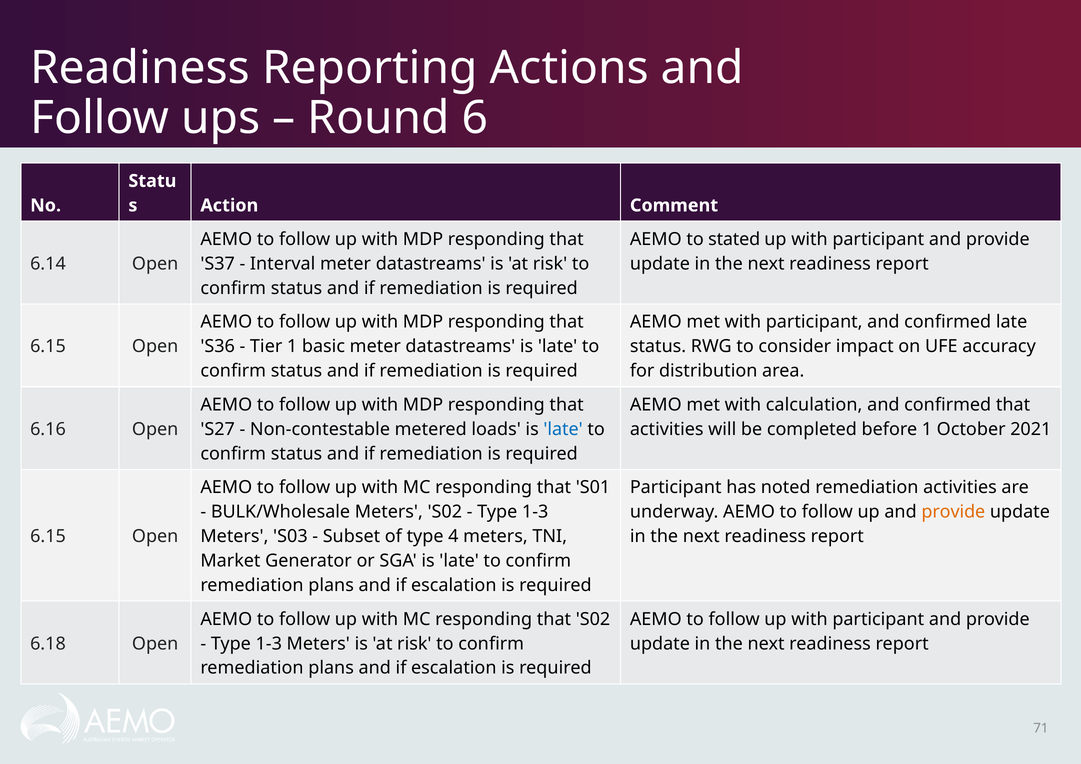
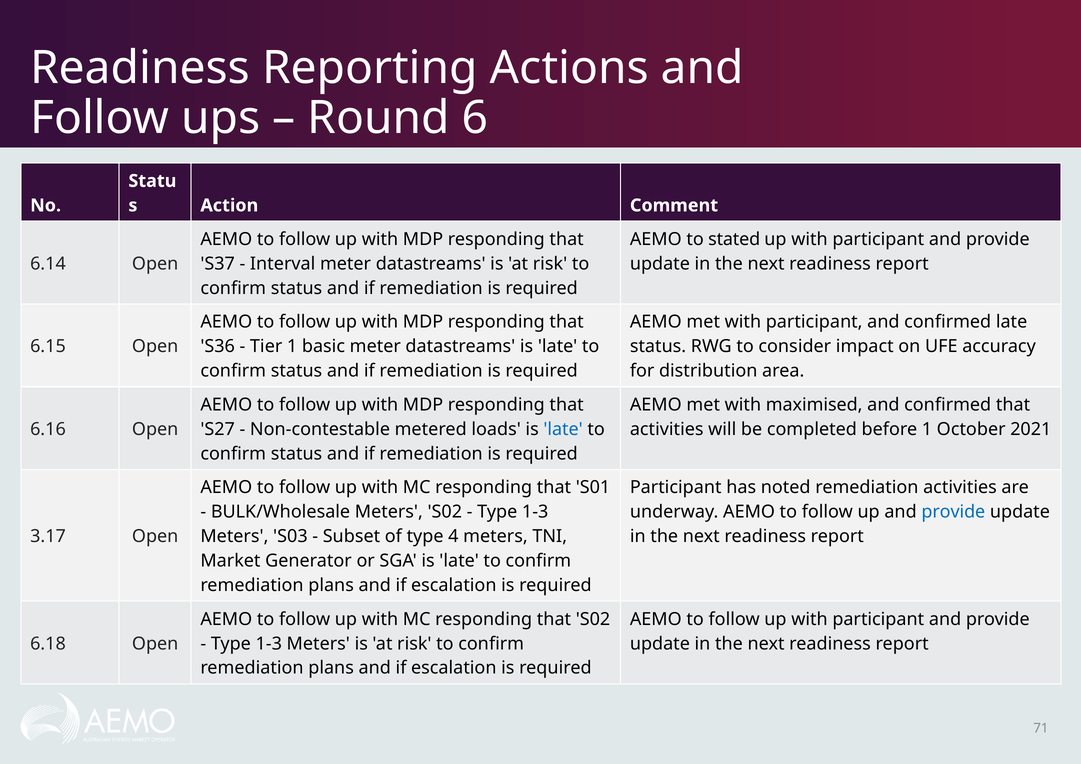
calculation: calculation -> maximised
provide at (953, 512) colour: orange -> blue
6.15 at (48, 537): 6.15 -> 3.17
